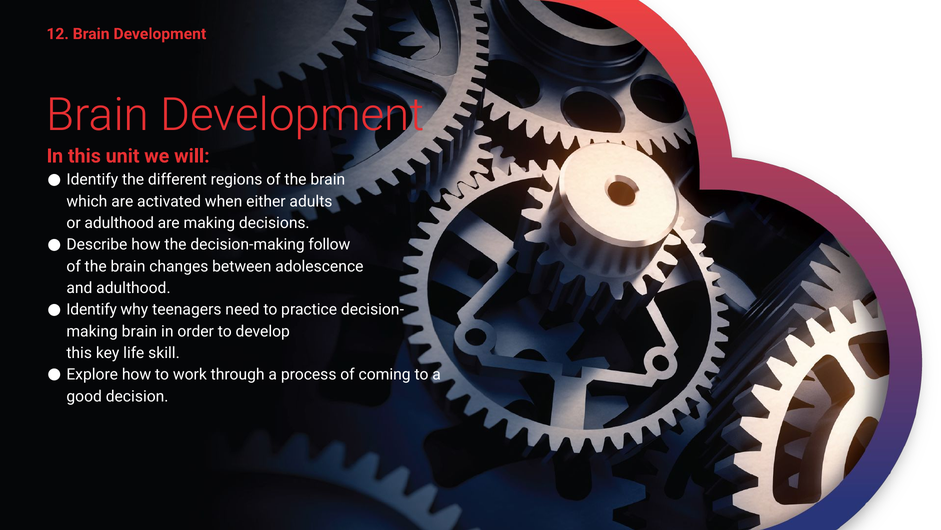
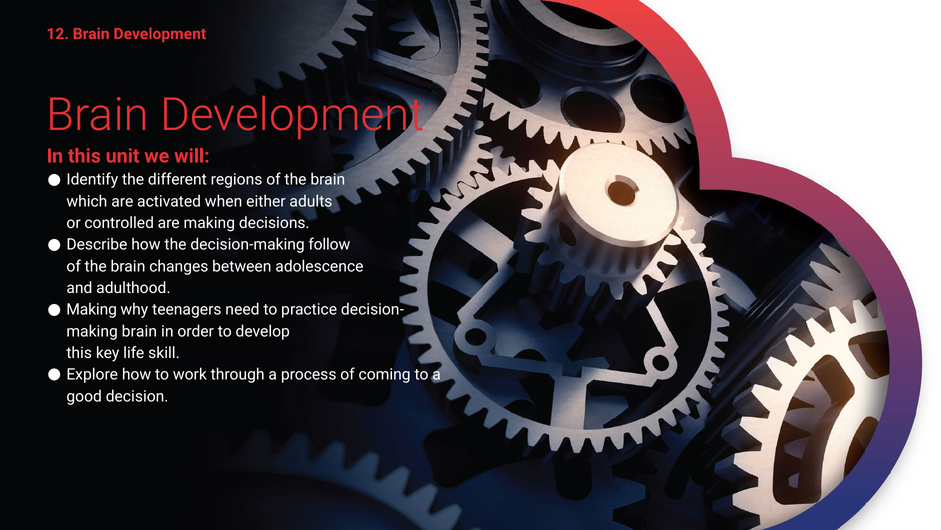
or adulthood: adulthood -> controlled
Identify at (92, 309): Identify -> Making
